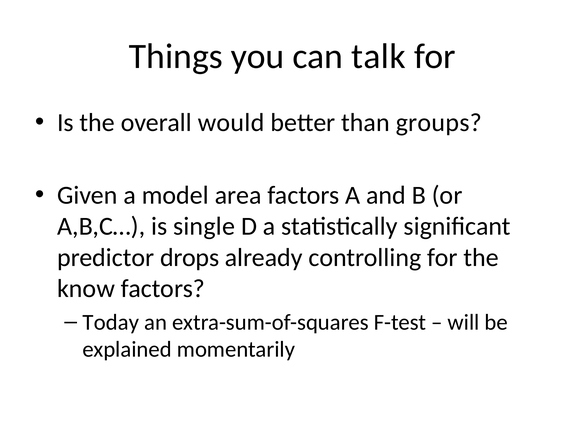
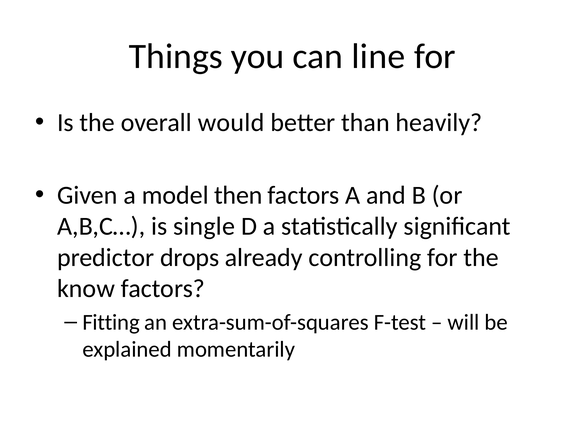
talk: talk -> line
groups: groups -> heavily
area: area -> then
Today: Today -> Fitting
